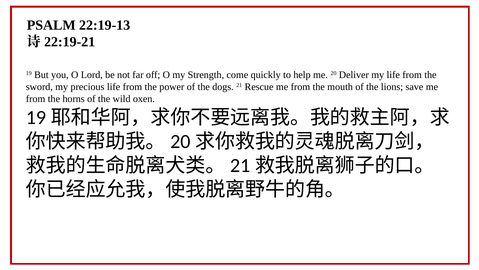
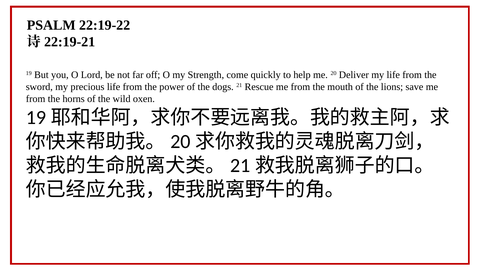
22:19-13: 22:19-13 -> 22:19-22
